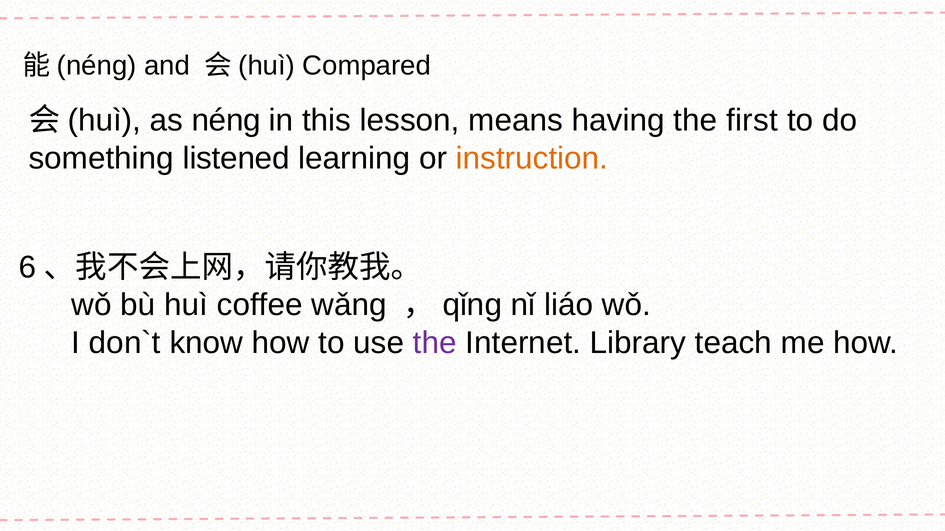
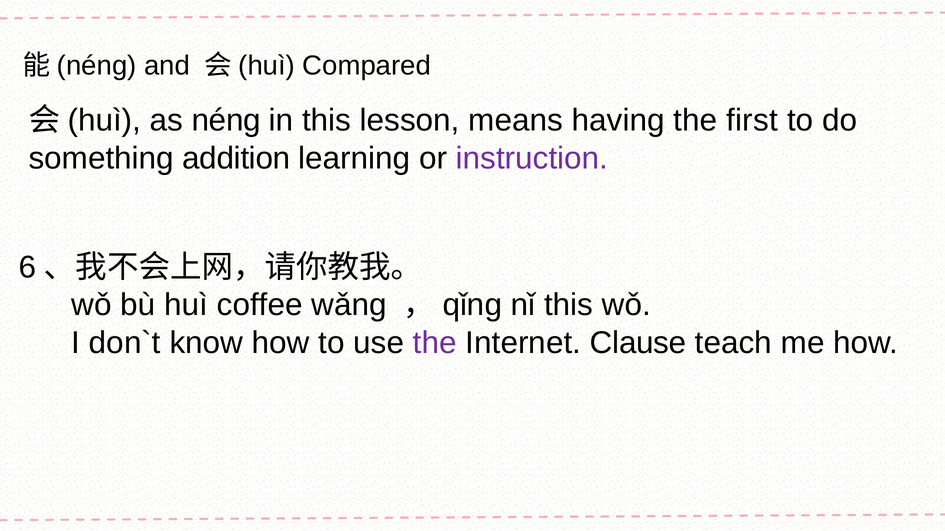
listened: listened -> addition
instruction colour: orange -> purple
nǐ liáo: liáo -> this
Library: Library -> Clause
